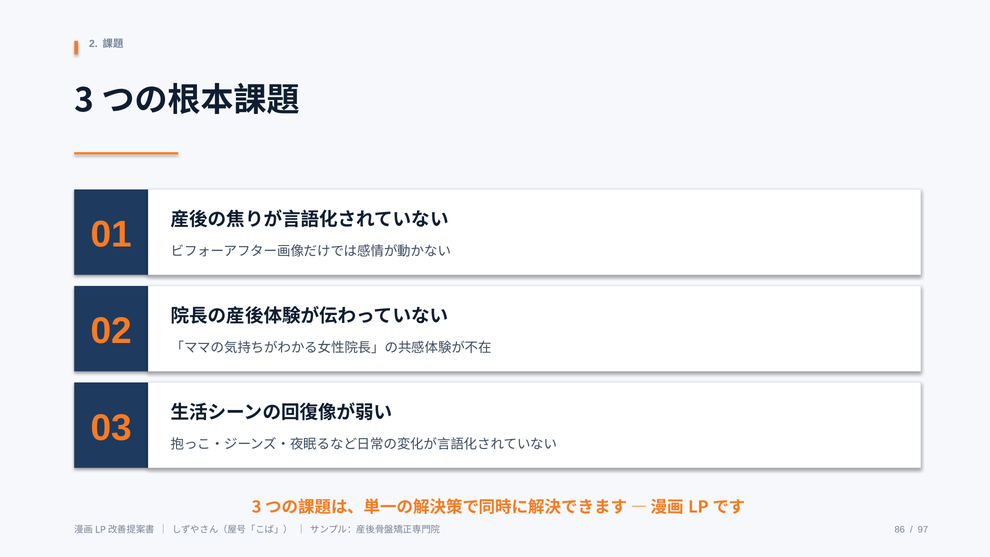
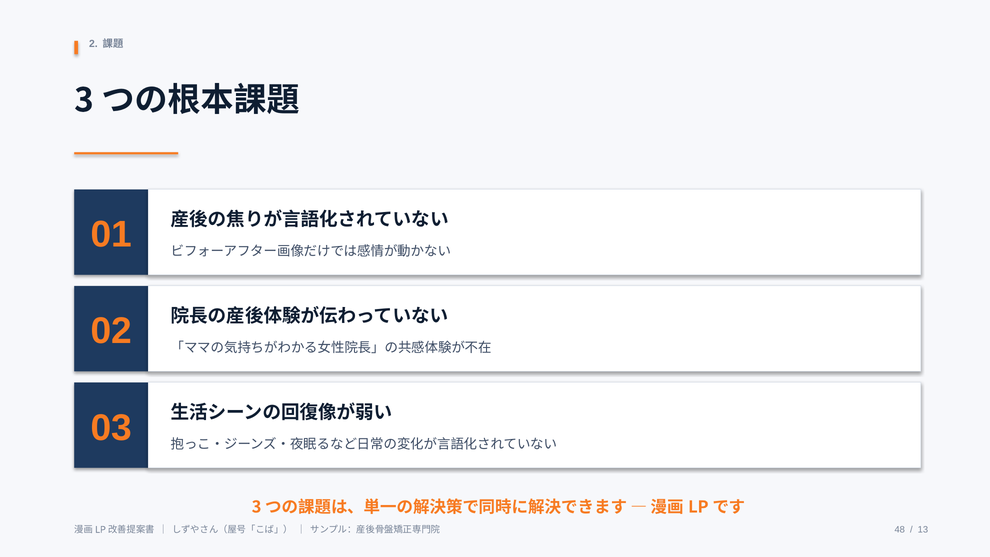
86: 86 -> 48
97: 97 -> 13
